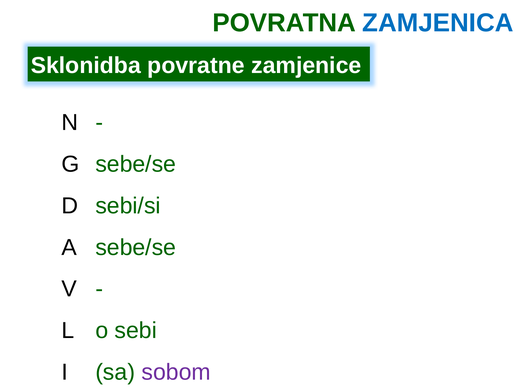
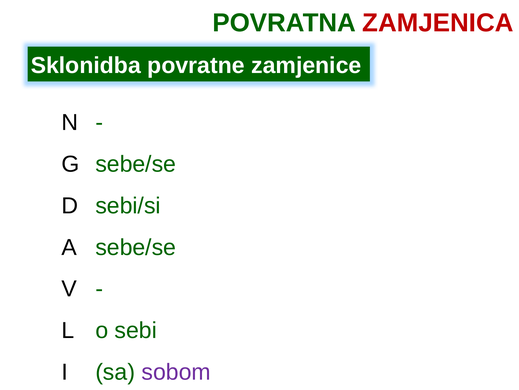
ZAMJENICA colour: blue -> red
